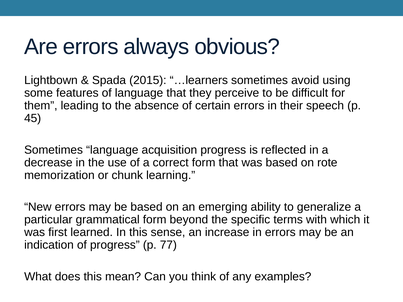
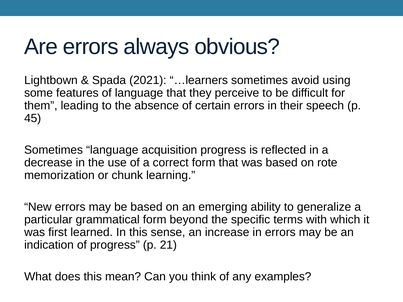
2015: 2015 -> 2021
77: 77 -> 21
